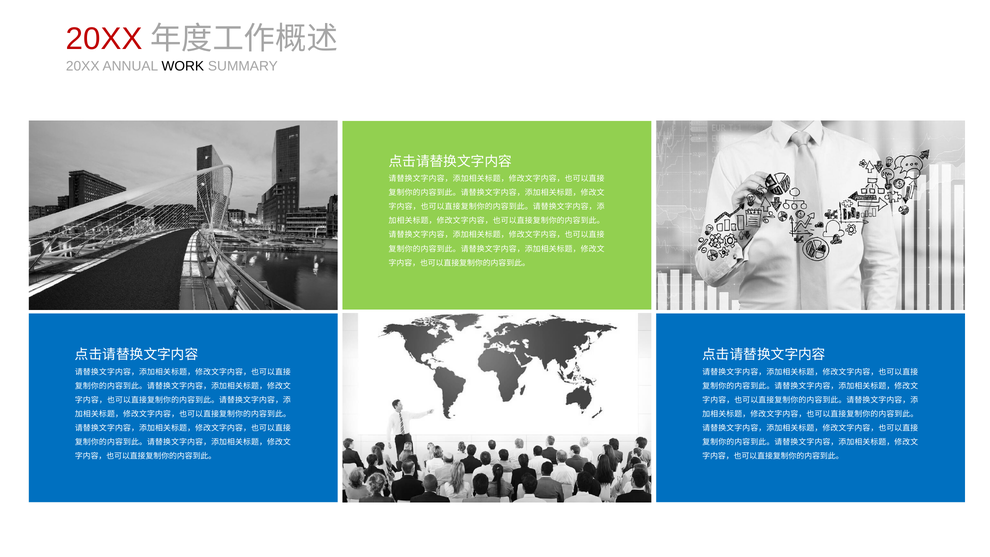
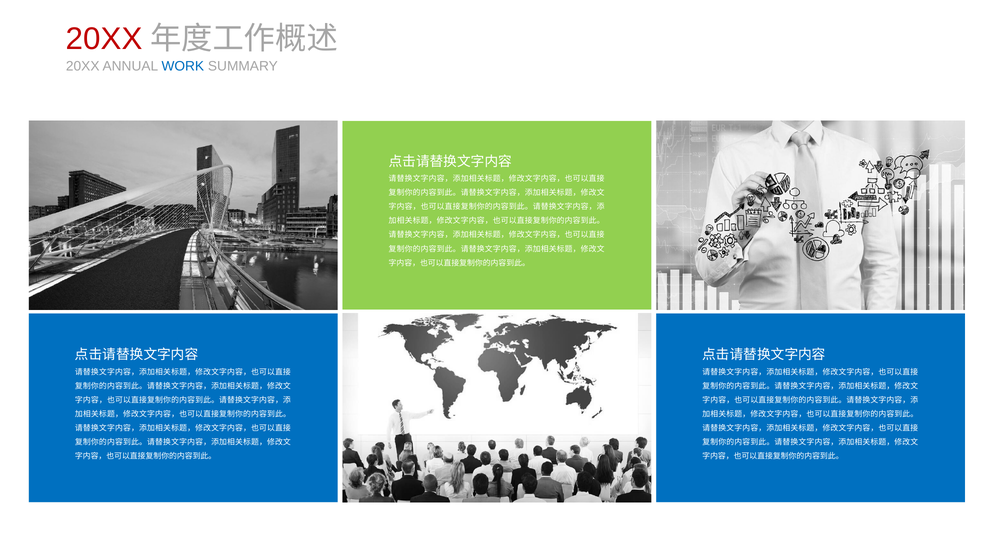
WORK colour: black -> blue
